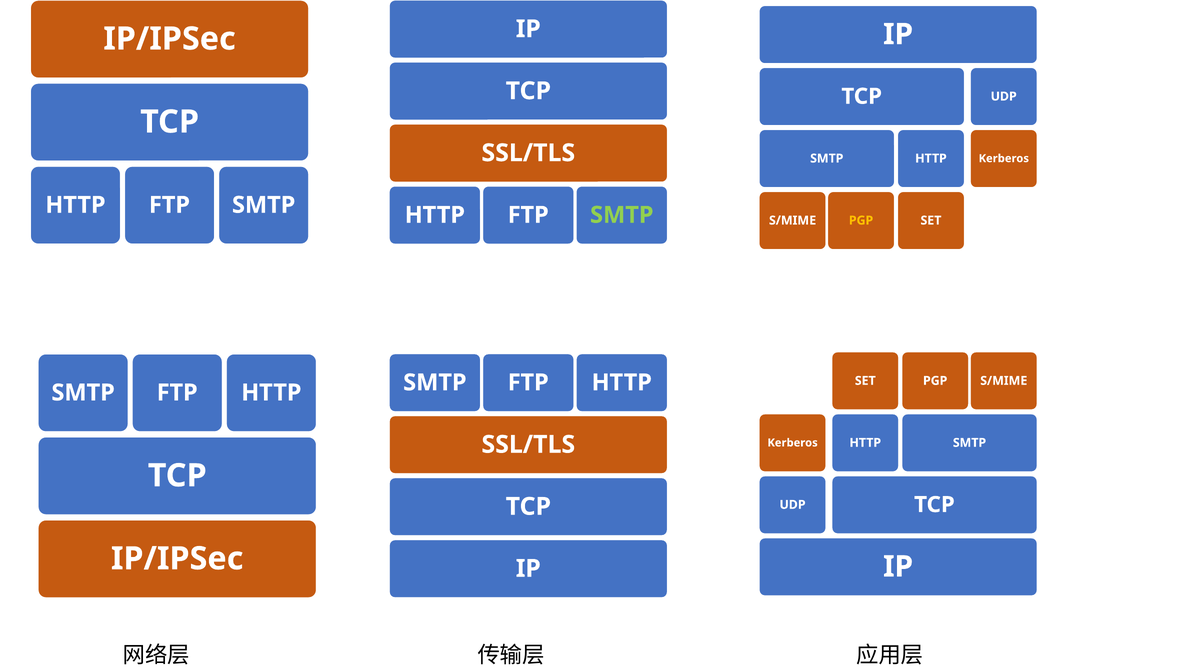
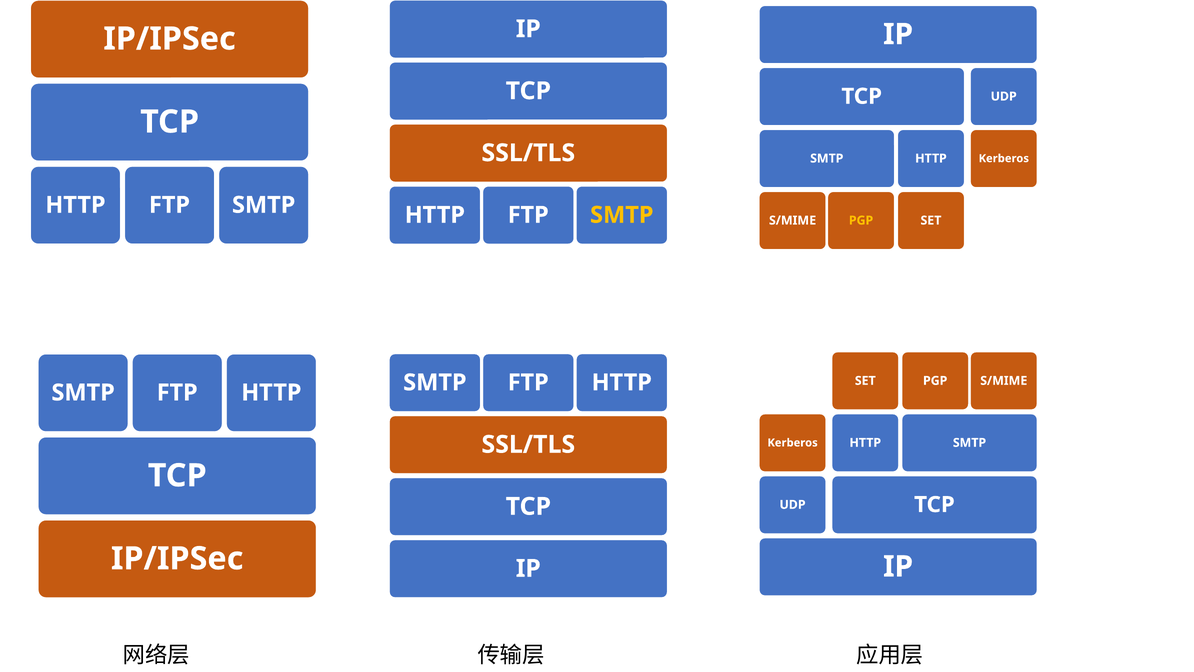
SMTP at (622, 215) colour: light green -> yellow
